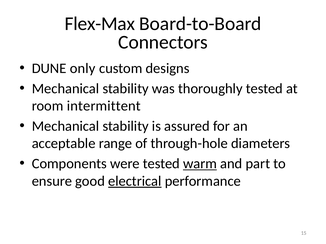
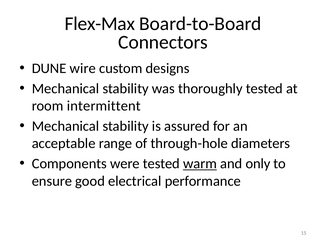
only: only -> wire
part: part -> only
electrical underline: present -> none
